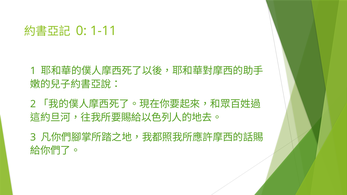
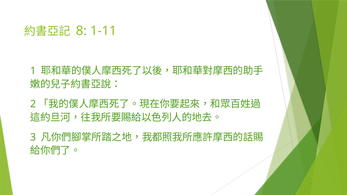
0: 0 -> 8
